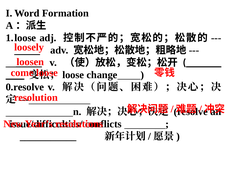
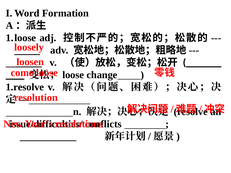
0.resolve: 0.resolve -> 1.resolve
